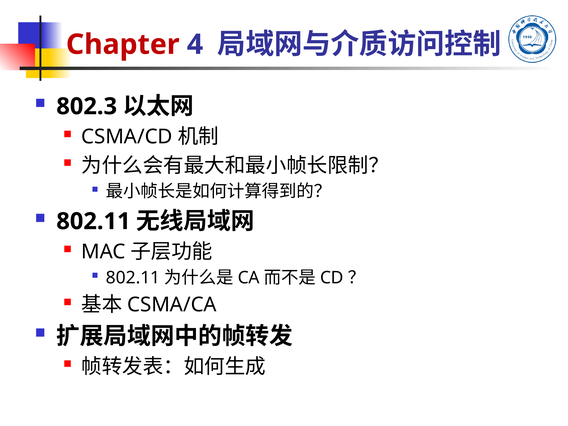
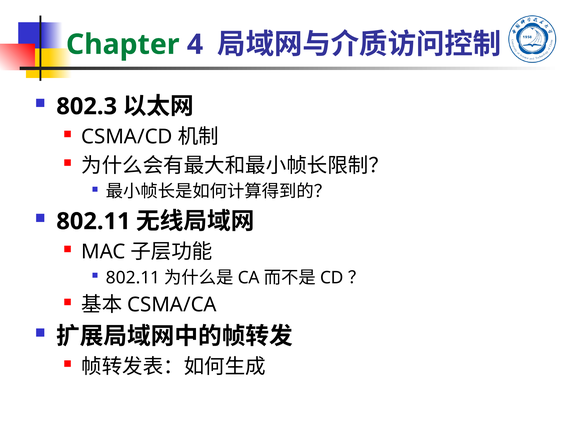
Chapter colour: red -> green
